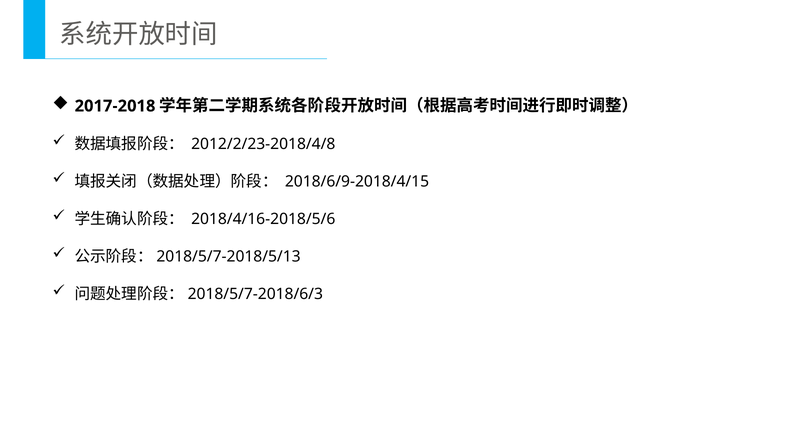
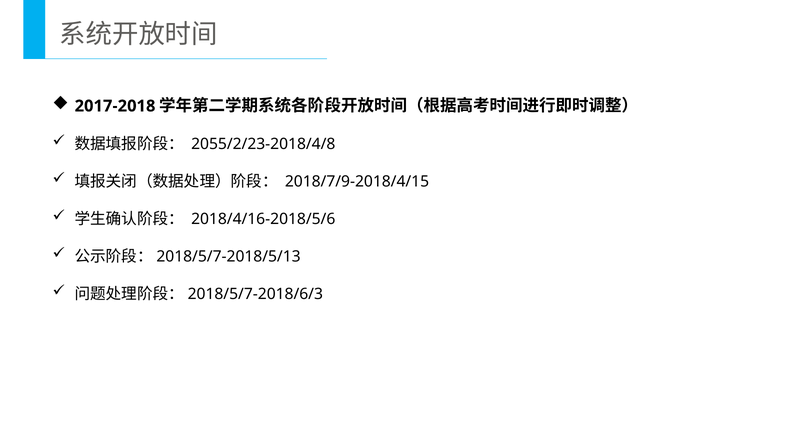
2012/2/23-2018/4/8: 2012/2/23-2018/4/8 -> 2055/2/23-2018/4/8
2018/6/9-2018/4/15: 2018/6/9-2018/4/15 -> 2018/7/9-2018/4/15
